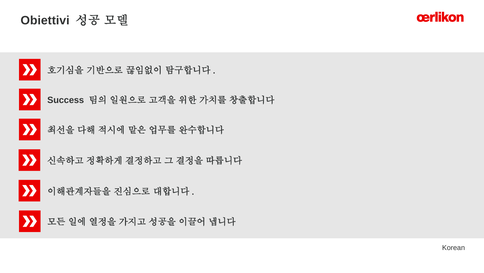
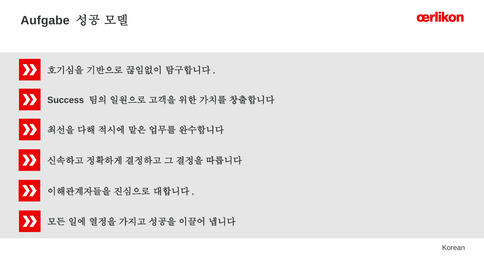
Obiettivi: Obiettivi -> Aufgabe
